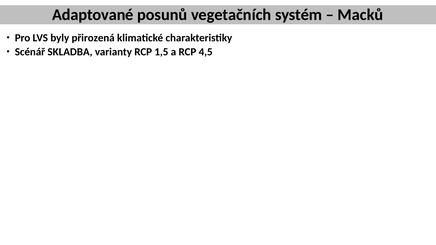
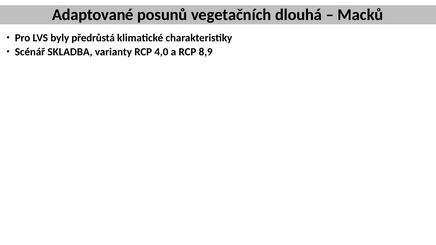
systém: systém -> dlouhá
přirozená: přirozená -> předrůstá
1,5: 1,5 -> 4,0
4,5: 4,5 -> 8,9
